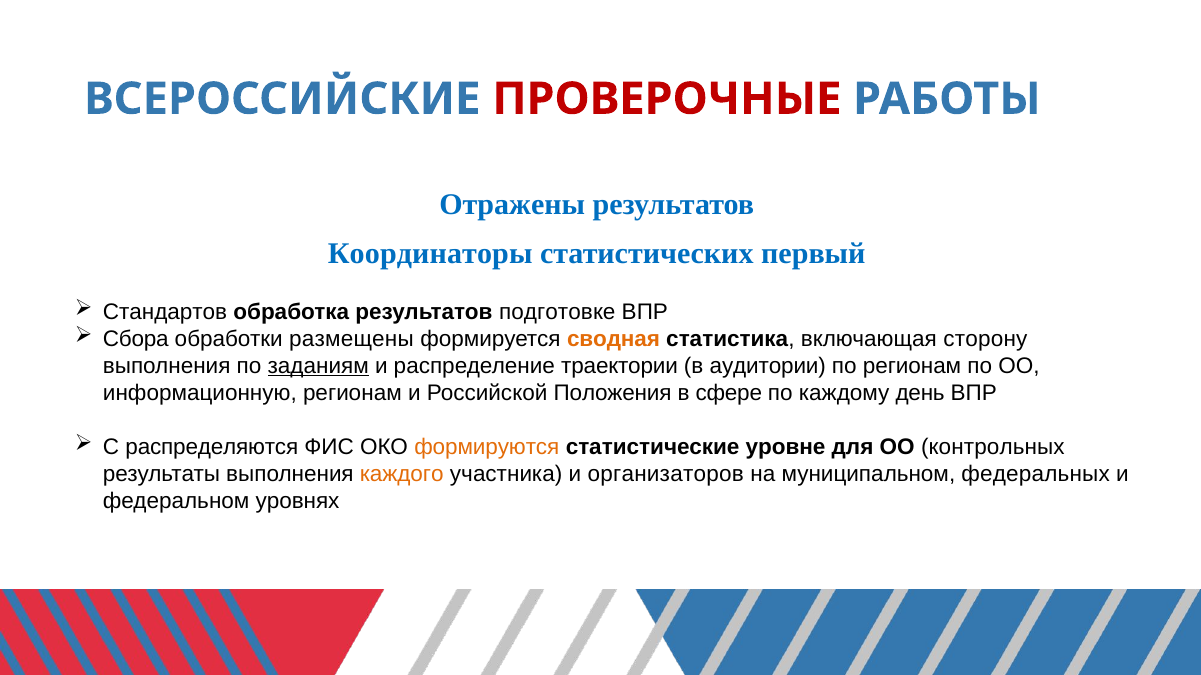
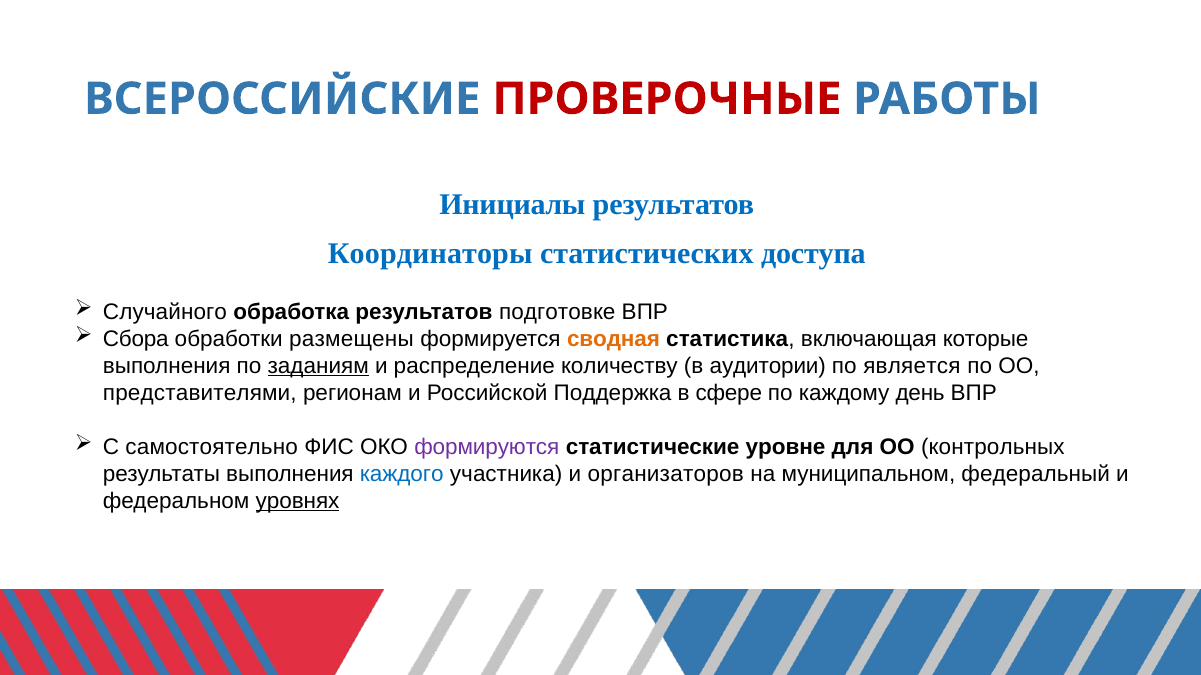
Отражены: Отражены -> Инициалы
первый: первый -> доступа
Стандартов: Стандартов -> Случайного
сторону: сторону -> которые
траектории: траектории -> количеству
по регионам: регионам -> является
информационную: информационную -> представителями
Положения: Положения -> Поддержка
распределяются: распределяются -> самостоятельно
формируются colour: orange -> purple
каждого colour: orange -> blue
федеральных: федеральных -> федеральный
уровнях underline: none -> present
